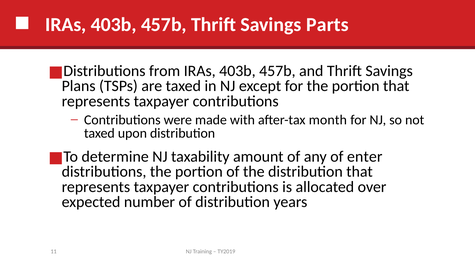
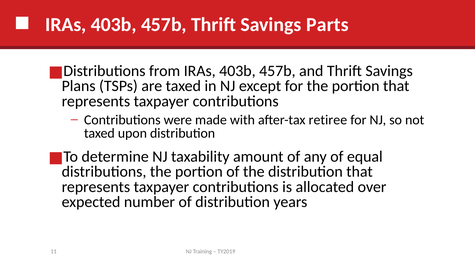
month: month -> retiree
enter: enter -> equal
